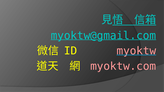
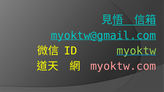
myoktw colour: pink -> light green
